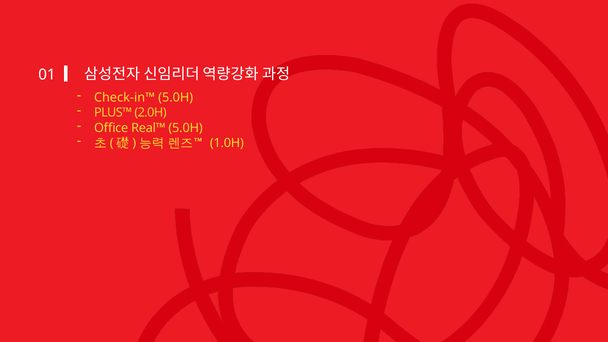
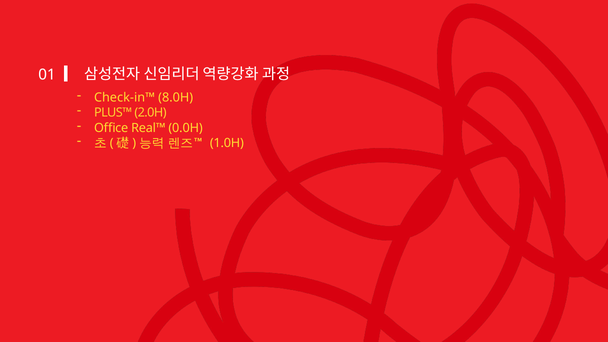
Check-in™ 5.0H: 5.0H -> 8.0H
Real™ 5.0H: 5.0H -> 0.0H
